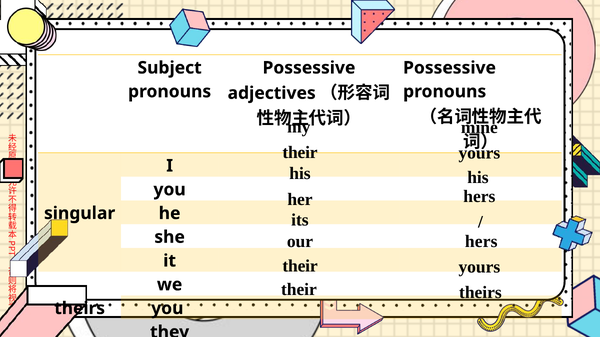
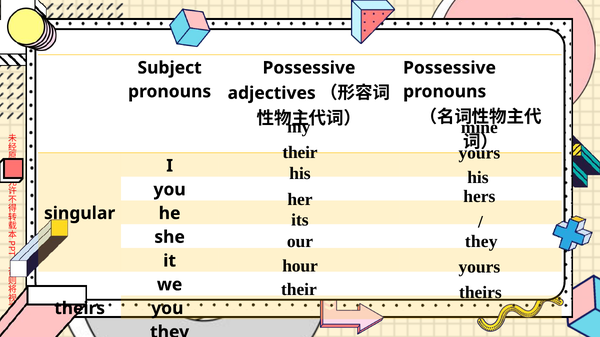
hers at (481, 242): hers -> they
their at (300, 266): their -> hour
